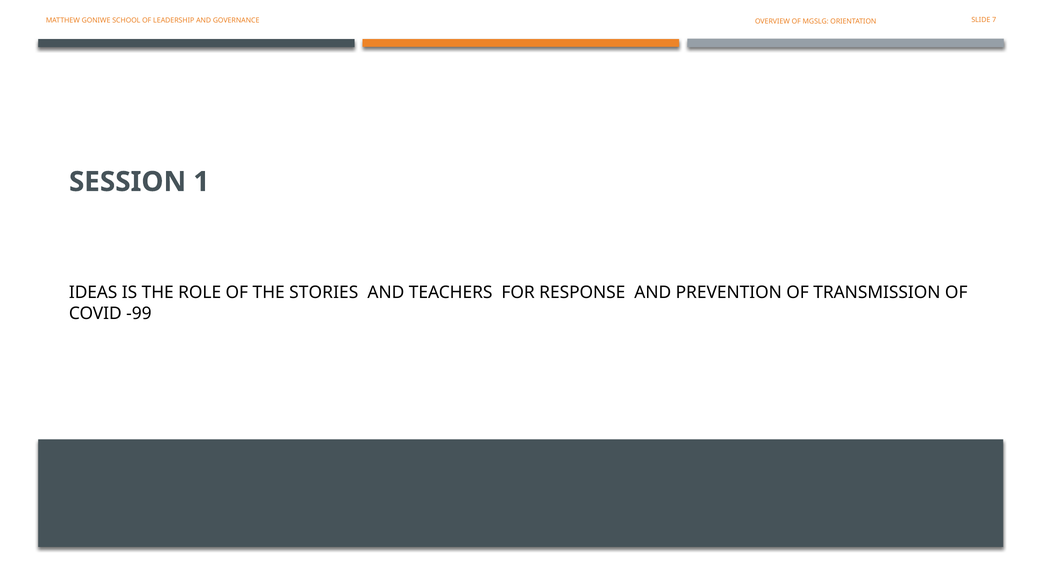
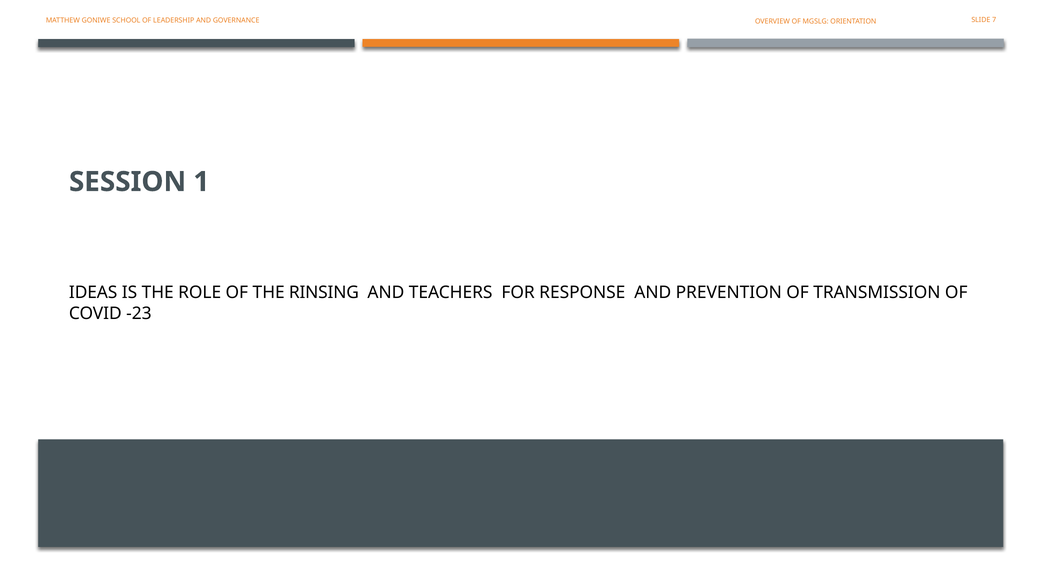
STORIES: STORIES -> RINSING
-99: -99 -> -23
